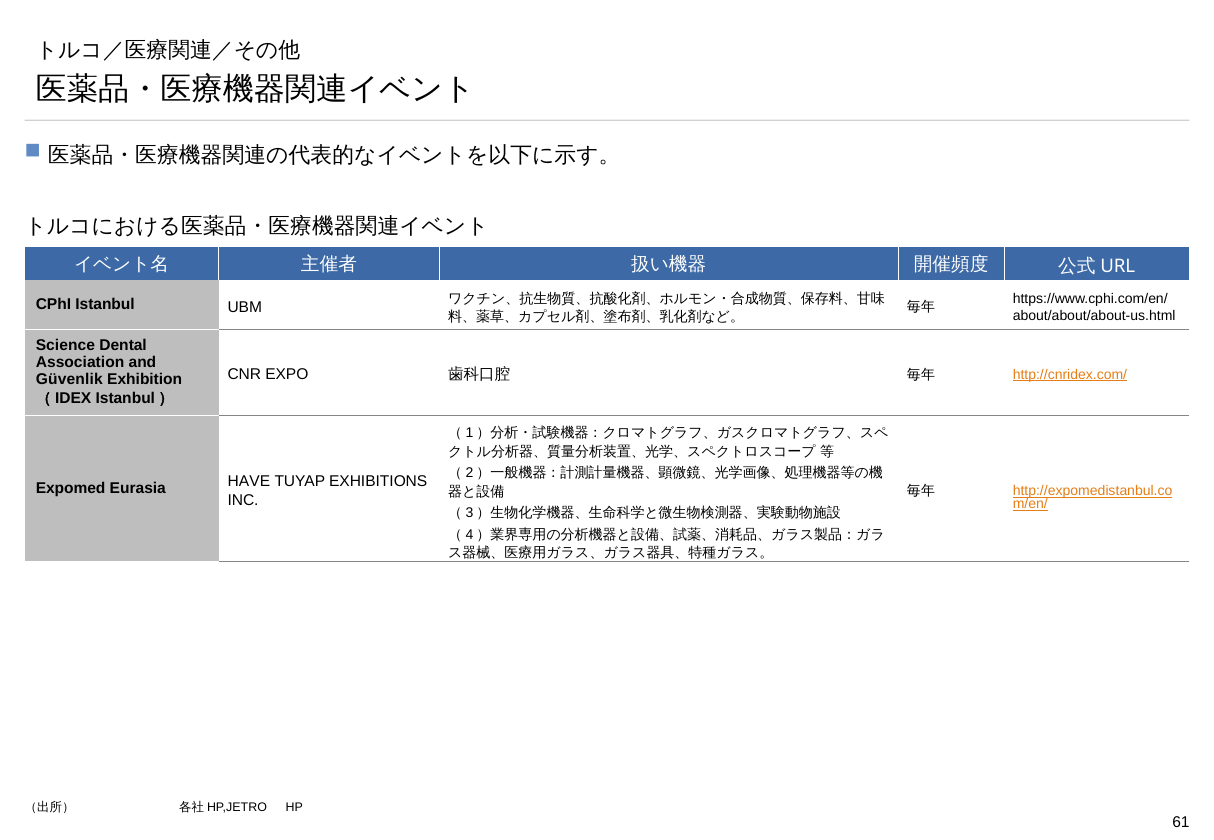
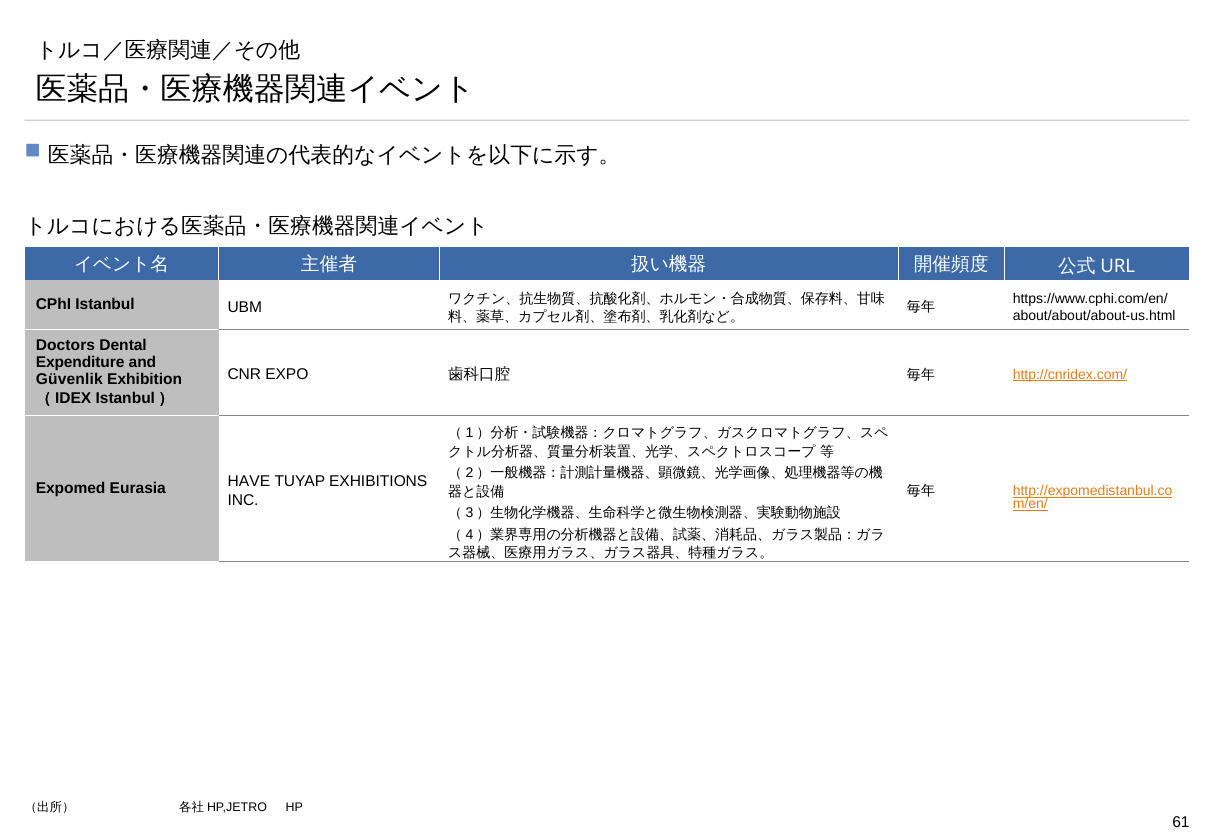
Science: Science -> Doctors
Association: Association -> Expenditure
